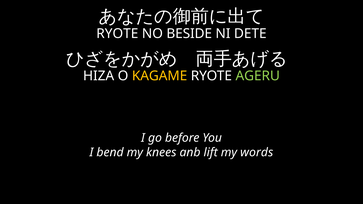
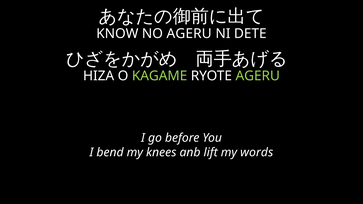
RYOTE at (117, 34): RYOTE -> KNOW
NO BESIDE: BESIDE -> AGERU
KAGAME colour: yellow -> light green
